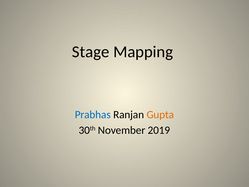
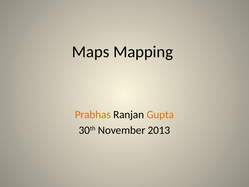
Stage: Stage -> Maps
Prabhas colour: blue -> orange
2019: 2019 -> 2013
